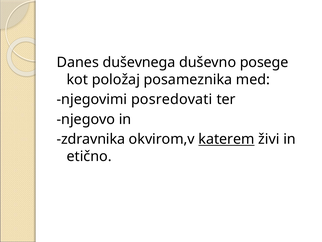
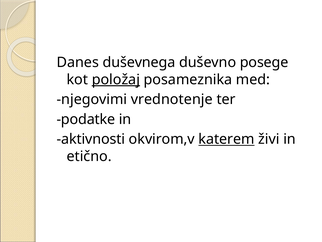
položaj underline: none -> present
posredovati: posredovati -> vrednotenje
njegovo: njegovo -> podatke
zdravnika: zdravnika -> aktivnosti
